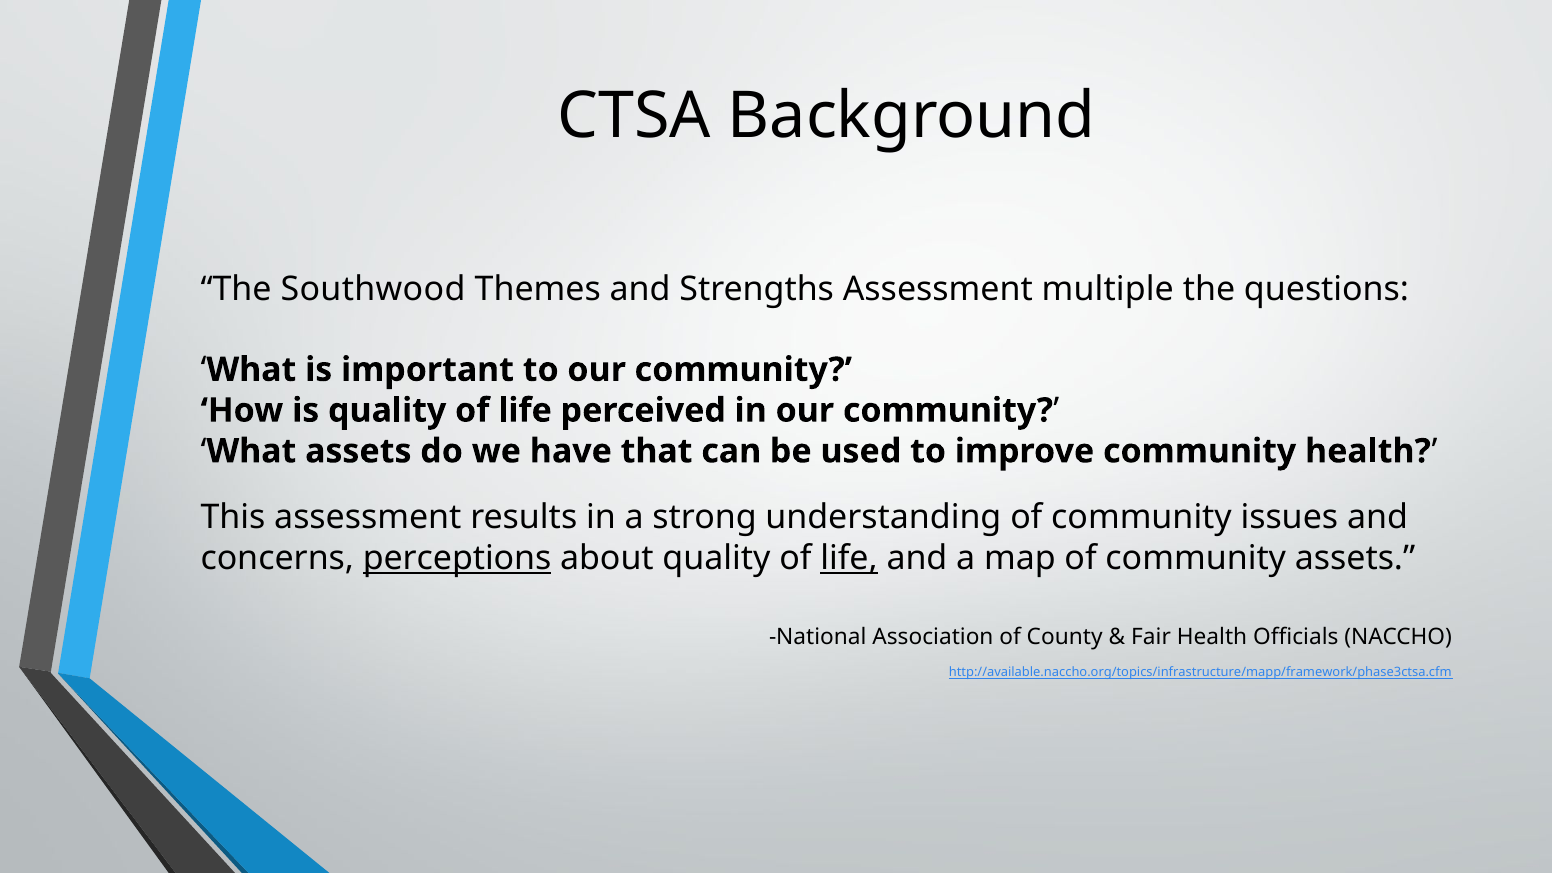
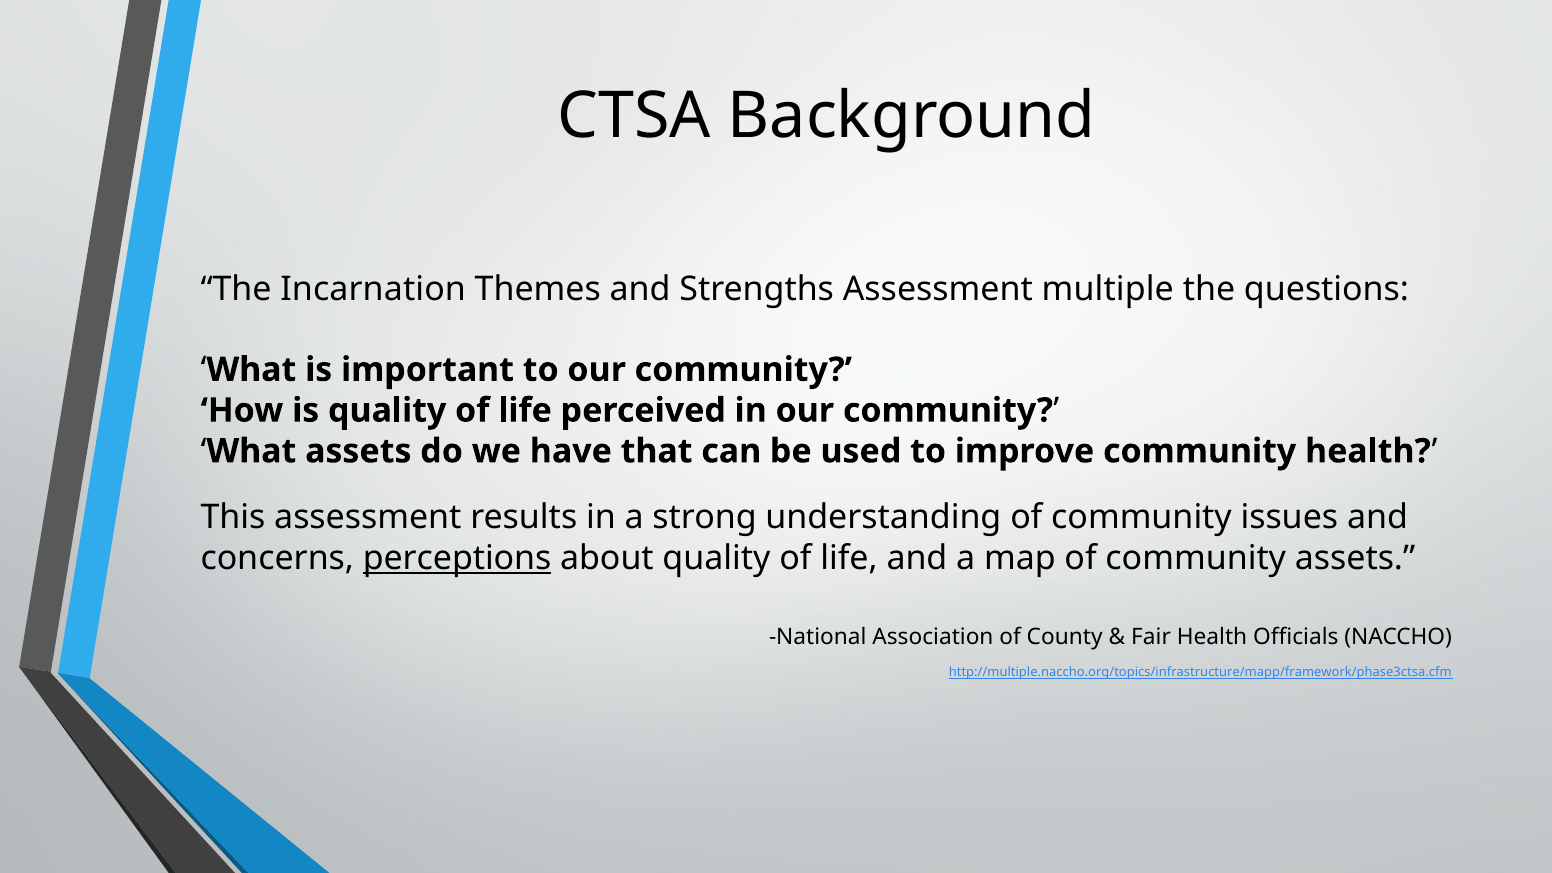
Southwood: Southwood -> Incarnation
life at (849, 558) underline: present -> none
http://available.naccho.org/topics/infrastructure/mapp/framework/phase3ctsa.cfm: http://available.naccho.org/topics/infrastructure/mapp/framework/phase3ctsa.cfm -> http://multiple.naccho.org/topics/infrastructure/mapp/framework/phase3ctsa.cfm
